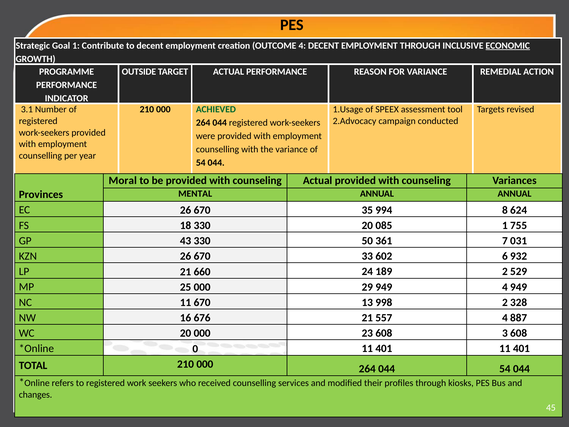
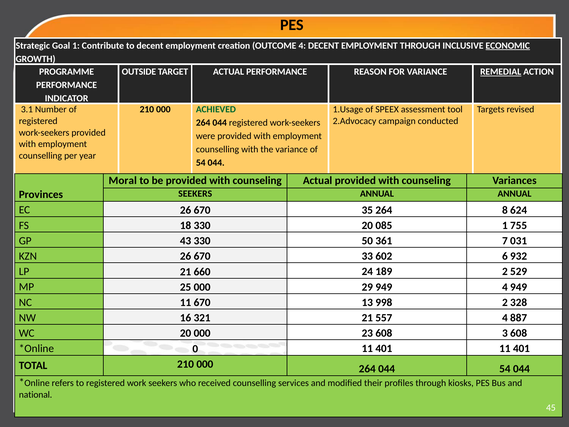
REMEDIAL underline: none -> present
MENTAL at (195, 194): MENTAL -> SEEKERS
35 994: 994 -> 264
676: 676 -> 321
changes: changes -> national
